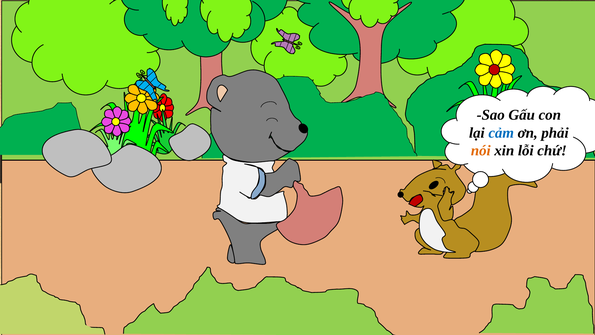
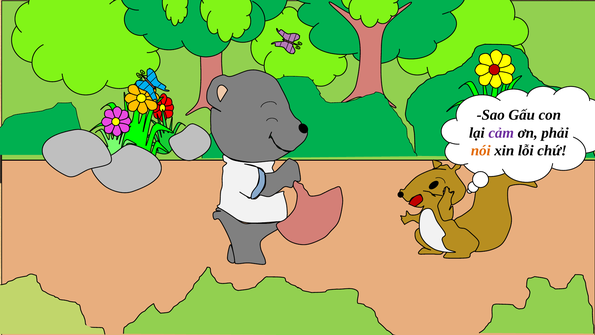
cảm colour: blue -> purple
